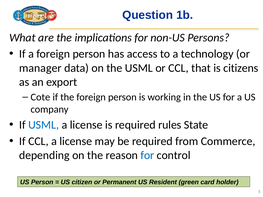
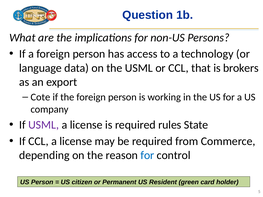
manager: manager -> language
citizens: citizens -> brokers
USML at (44, 125) colour: blue -> purple
